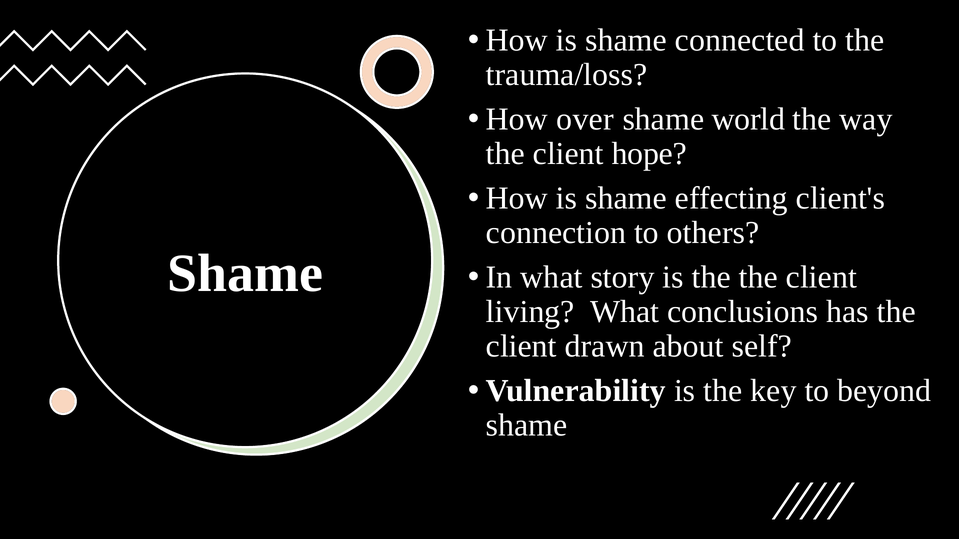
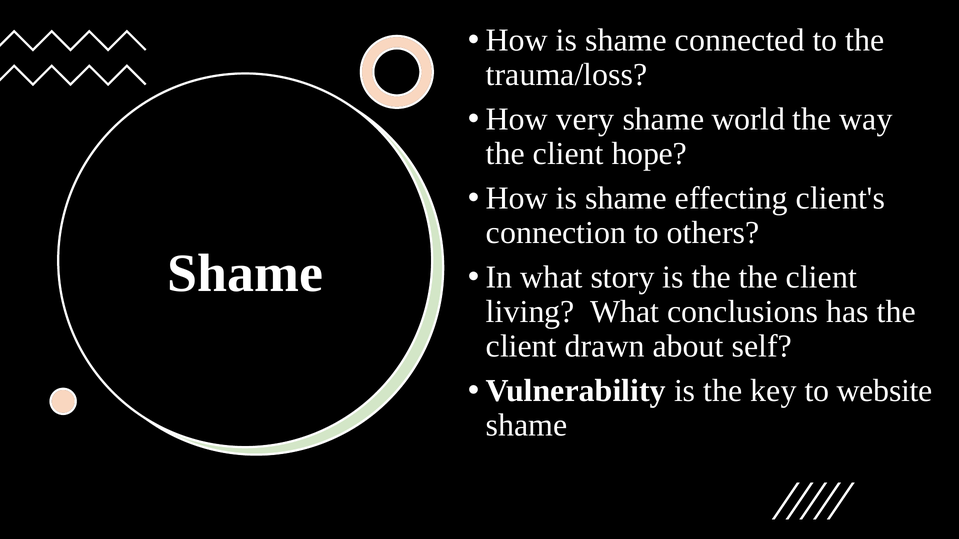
over: over -> very
beyond: beyond -> website
